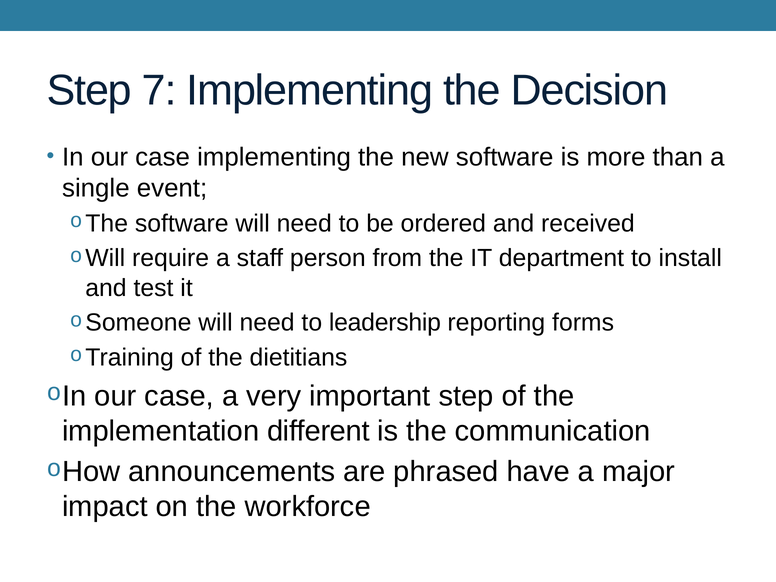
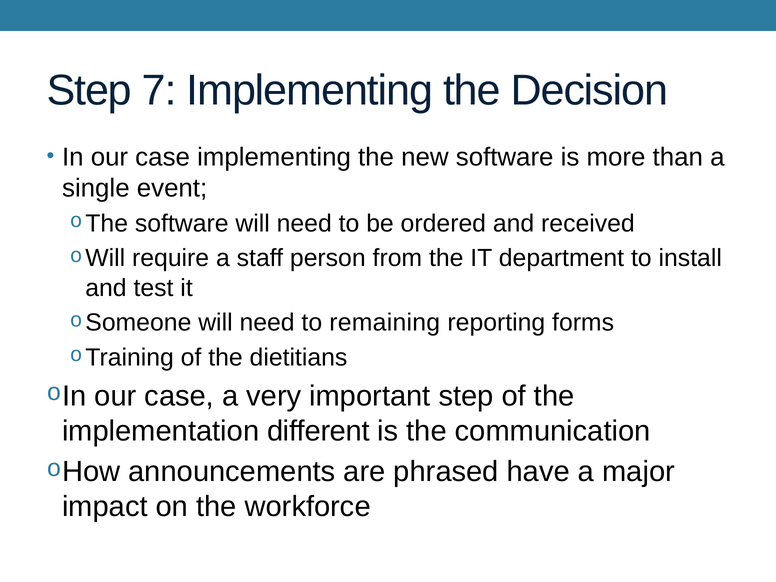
leadership: leadership -> remaining
